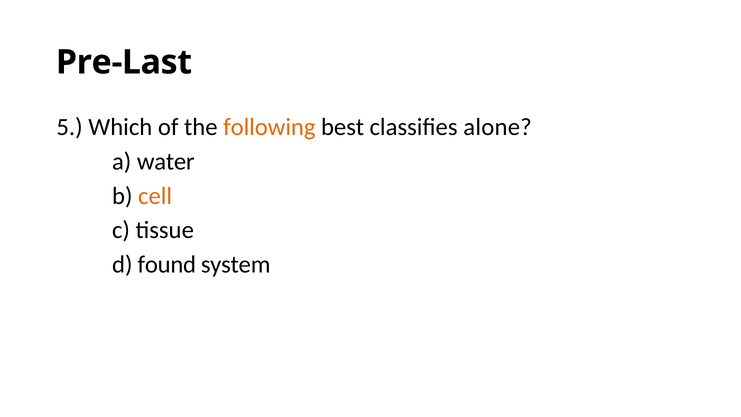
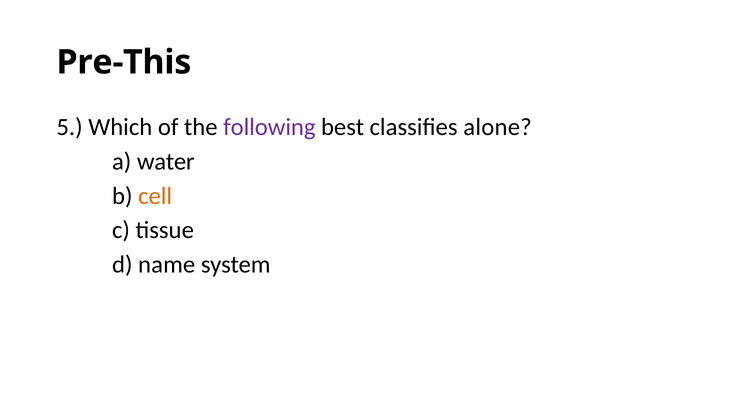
Pre-Last: Pre-Last -> Pre-This
following colour: orange -> purple
found: found -> name
